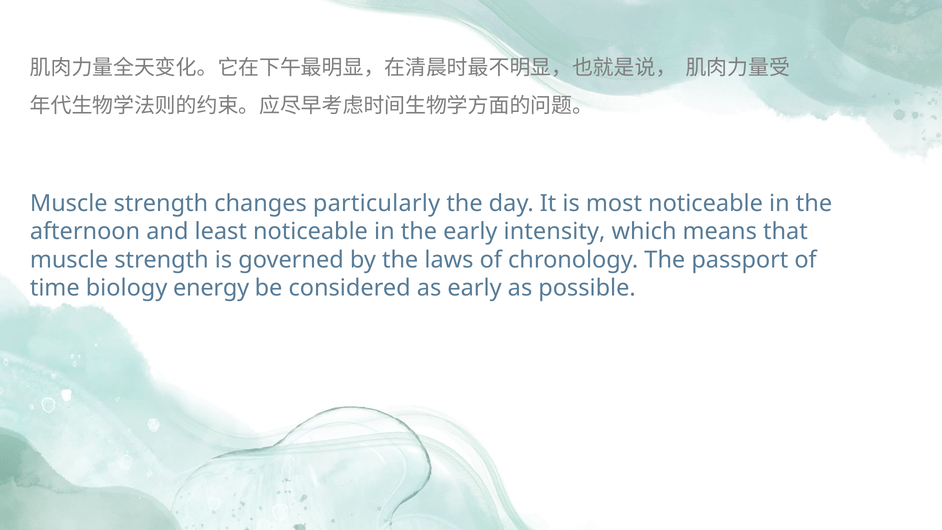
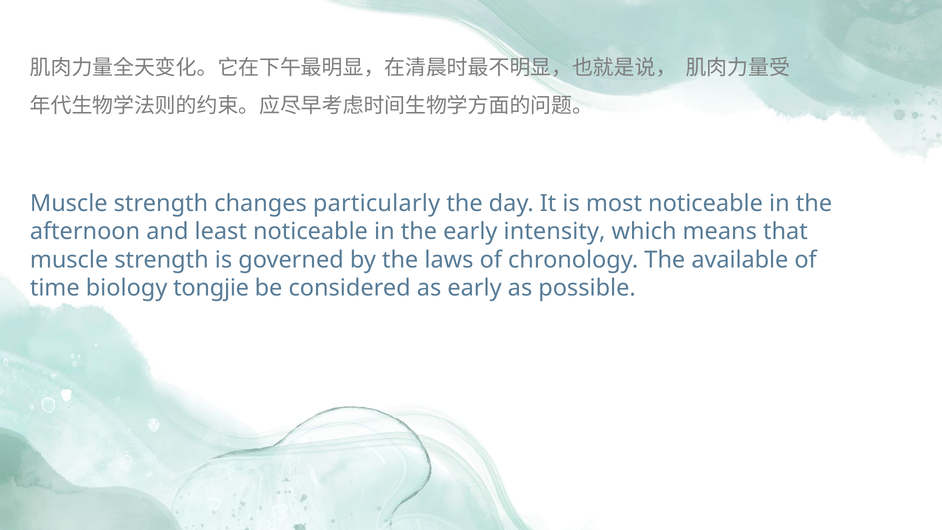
passport: passport -> available
energy: energy -> tongjie
